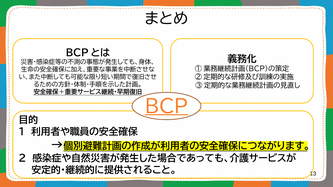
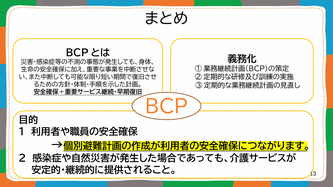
BCP underline: present -> none
